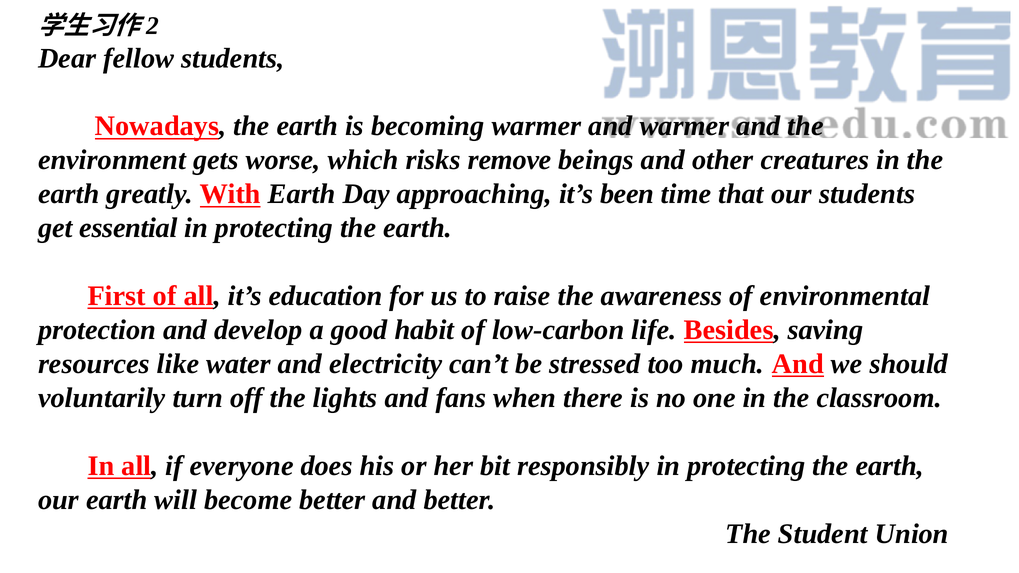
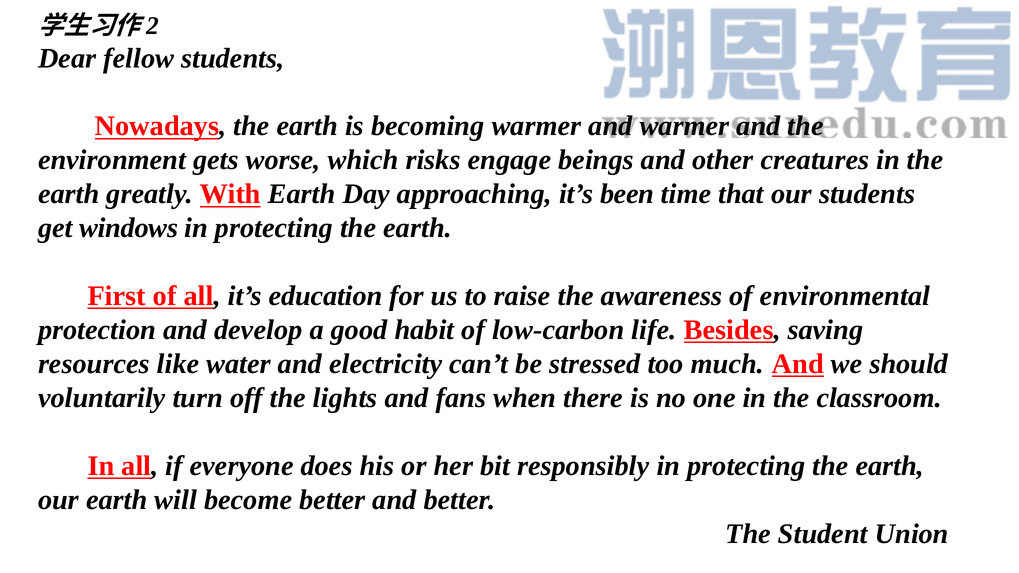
remove: remove -> engage
essential: essential -> windows
